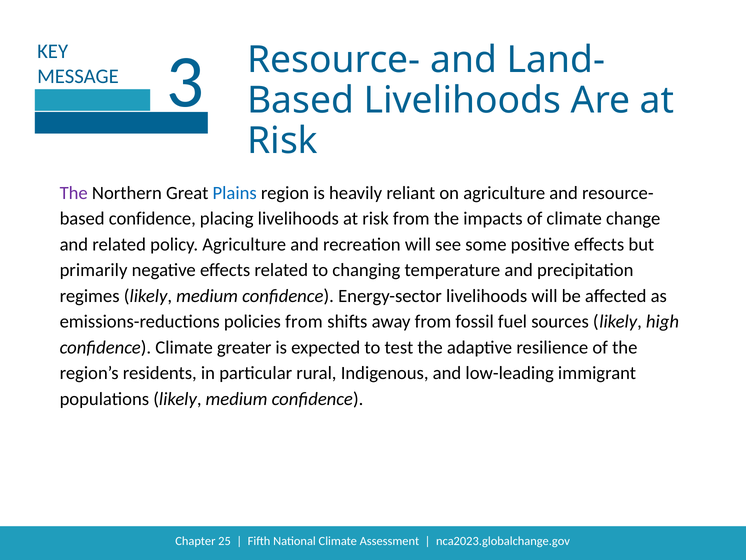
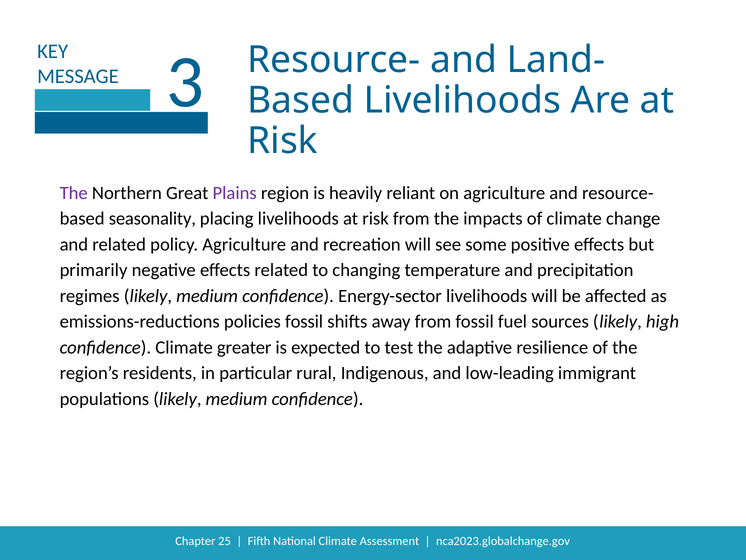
Plains colour: blue -> purple
confidence at (152, 218): confidence -> seasonality
policies from: from -> fossil
